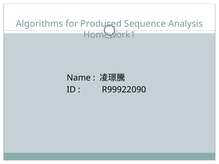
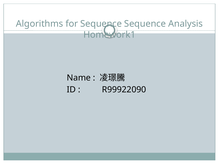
for Produced: Produced -> Sequence
